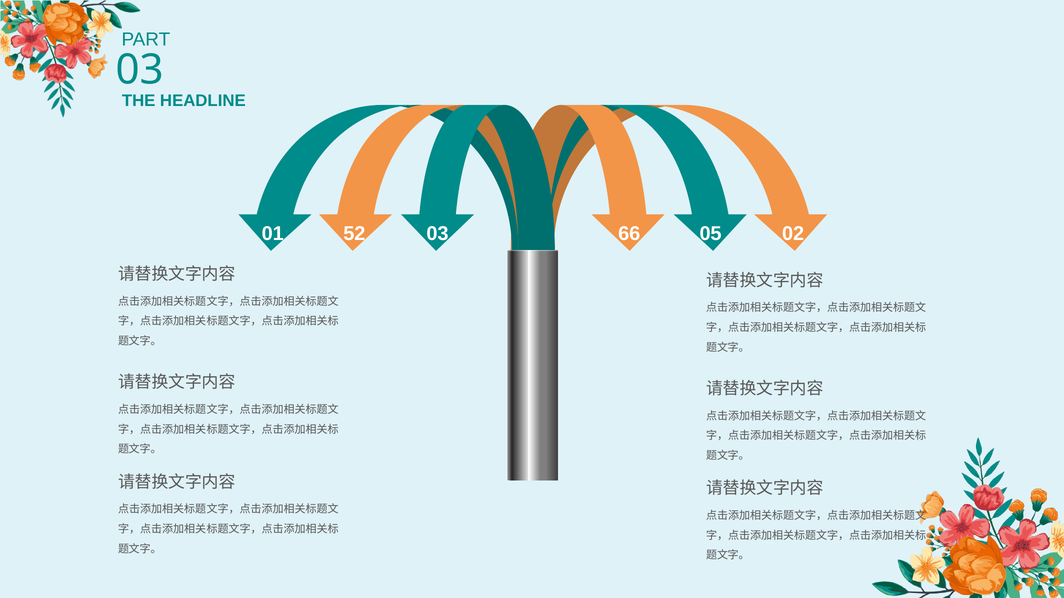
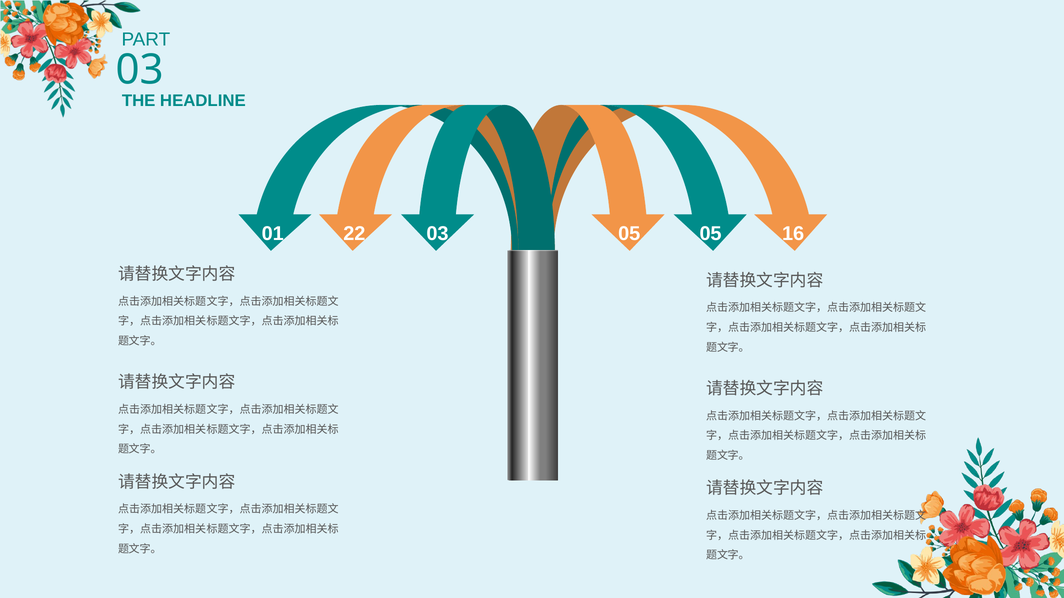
52: 52 -> 22
03 66: 66 -> 05
02: 02 -> 16
